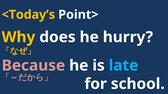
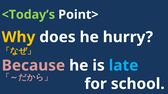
<Today’s colour: yellow -> light green
